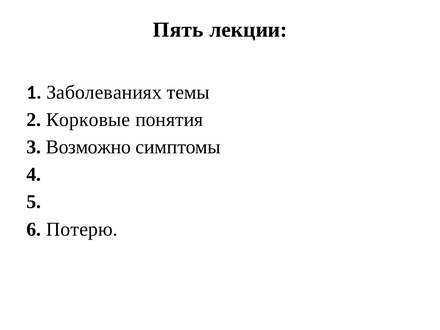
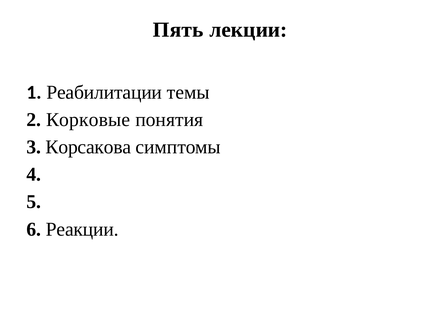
Заболеваниях: Заболеваниях -> Реабилитации
Возможно: Возможно -> Корсакова
Потерю: Потерю -> Реакции
